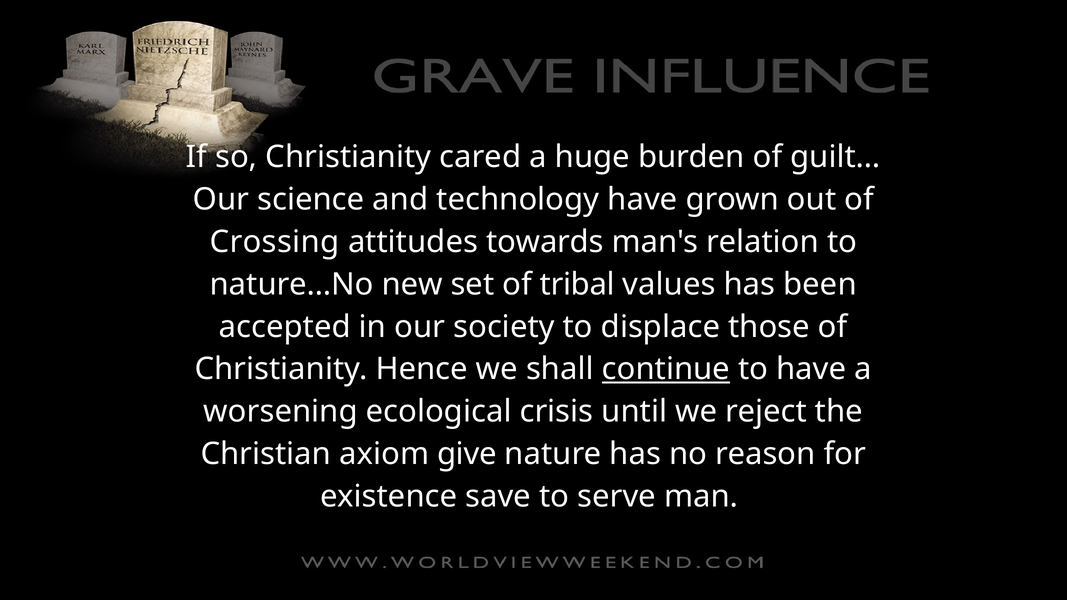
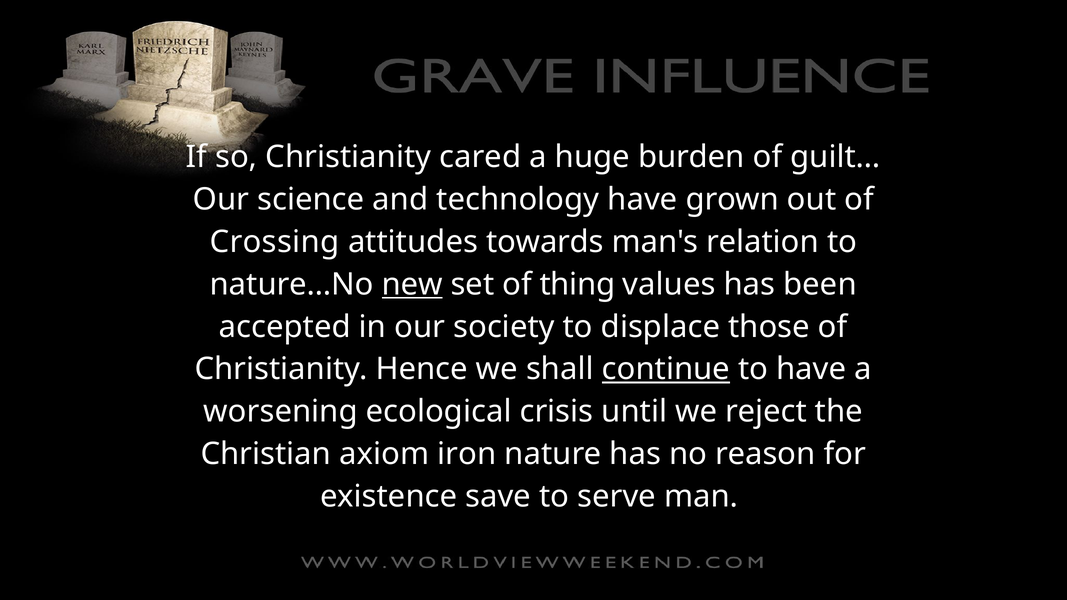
new underline: none -> present
tribal: tribal -> thing
give: give -> iron
